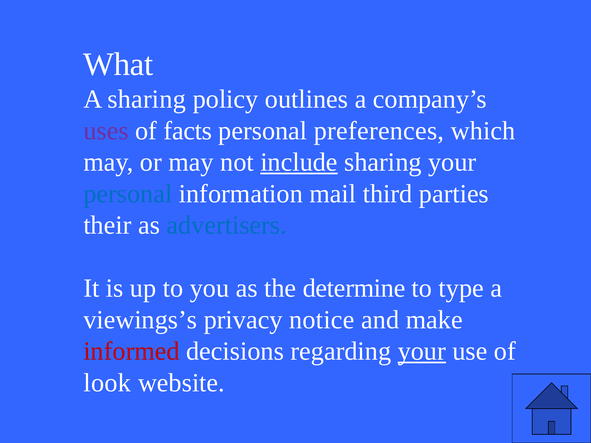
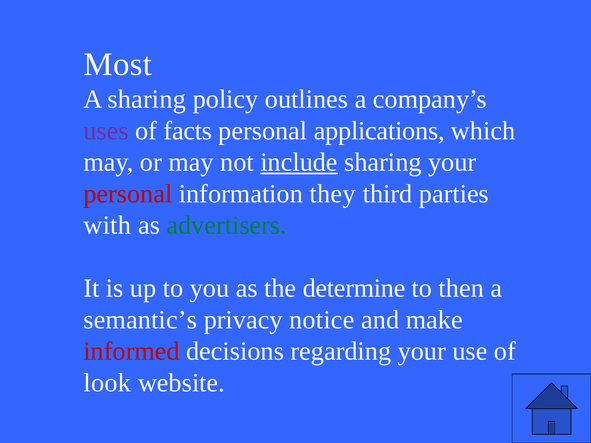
What: What -> Most
preferences: preferences -> applications
personal at (128, 194) colour: blue -> red
mail: mail -> they
their: their -> with
advertisers colour: blue -> green
type: type -> then
viewings’s: viewings’s -> semantic’s
your at (422, 352) underline: present -> none
